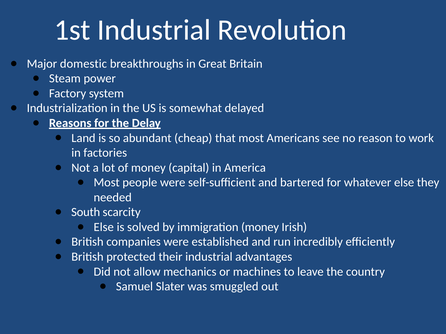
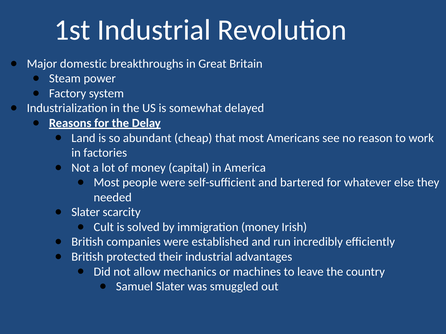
South at (86, 213): South -> Slater
Else at (104, 227): Else -> Cult
